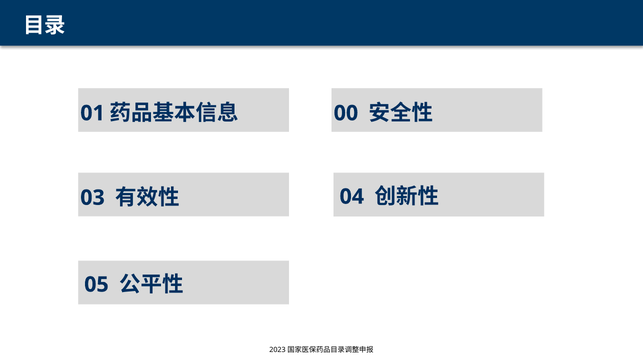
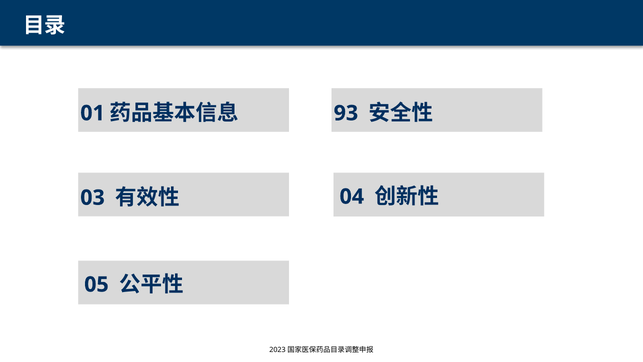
00: 00 -> 93
